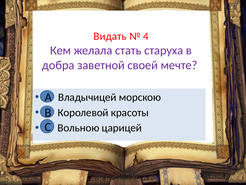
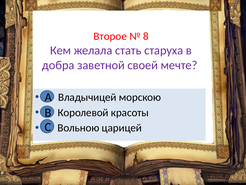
Видать: Видать -> Второе
4: 4 -> 8
